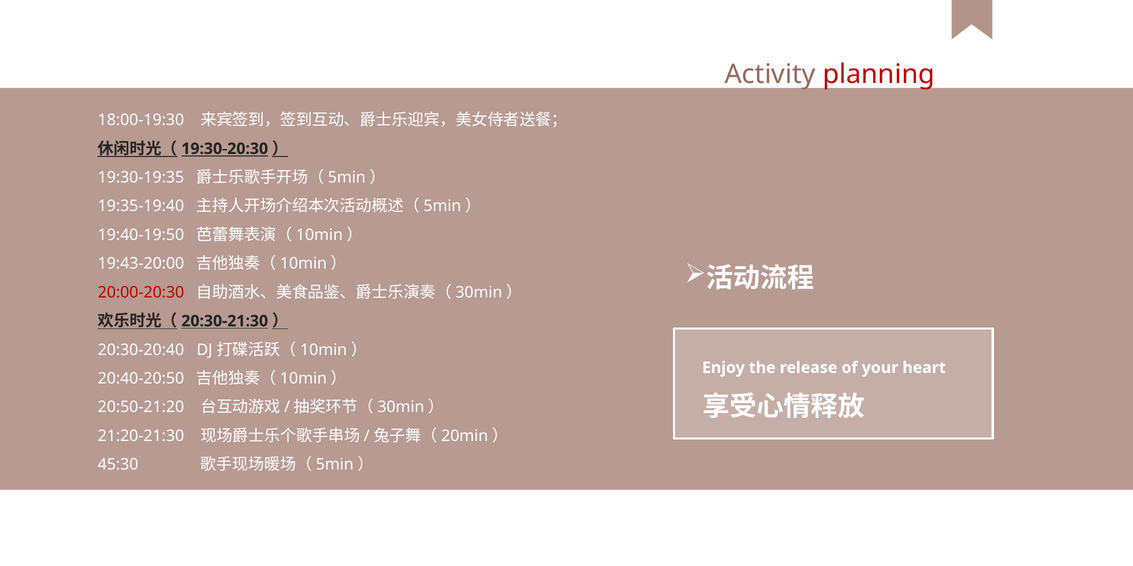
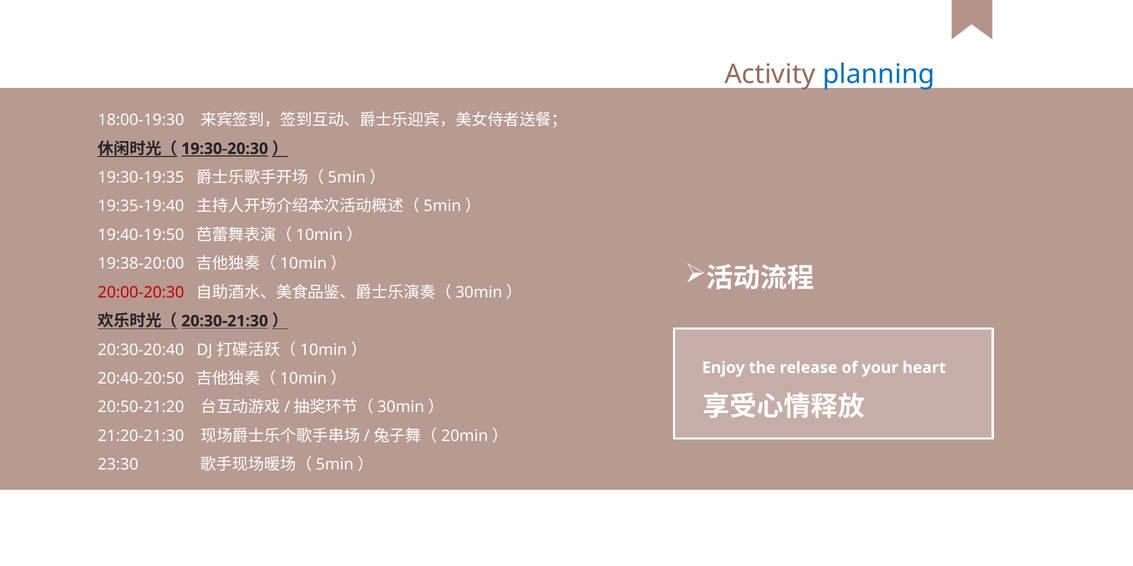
planning colour: red -> blue
19:43-20:00: 19:43-20:00 -> 19:38-20:00
45:30: 45:30 -> 23:30
